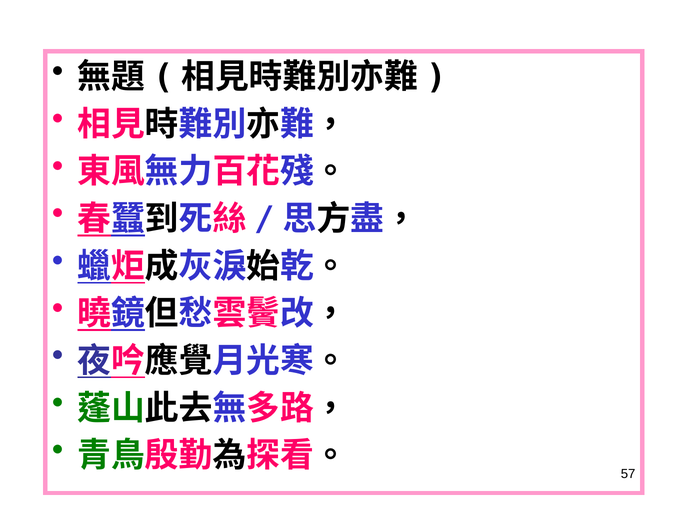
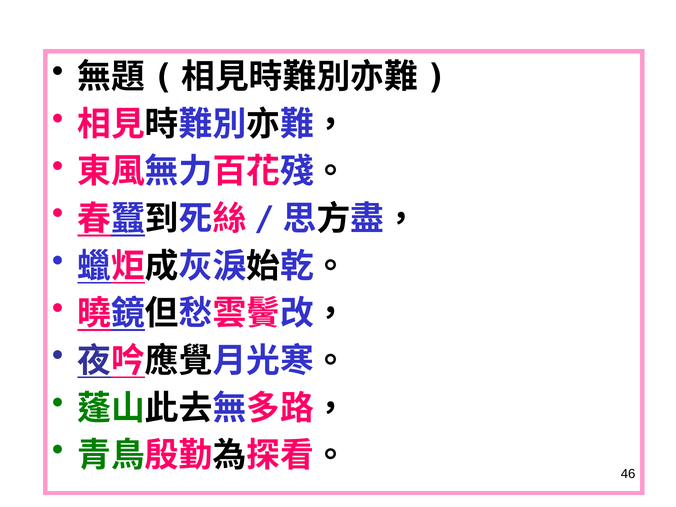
57: 57 -> 46
